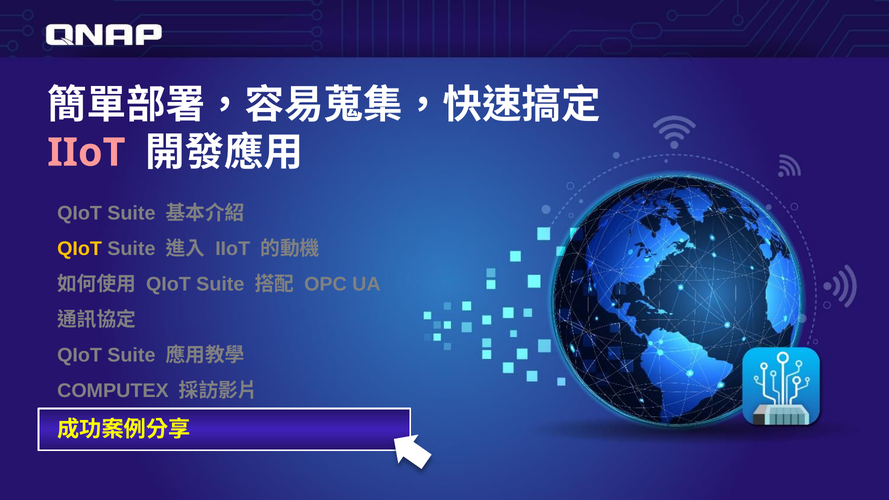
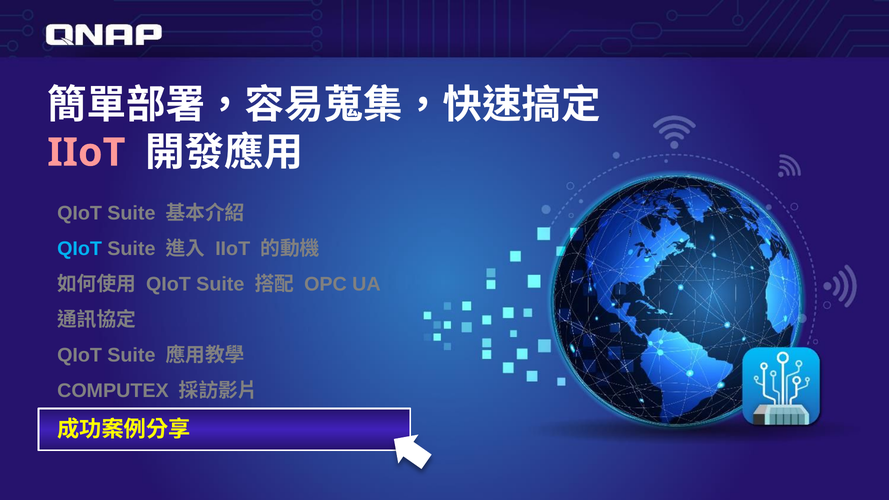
QIoT at (80, 249) colour: yellow -> light blue
